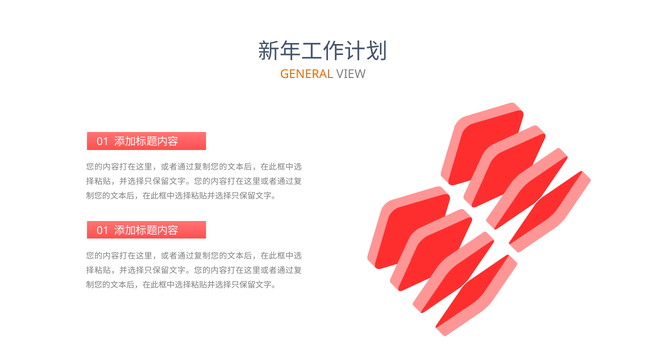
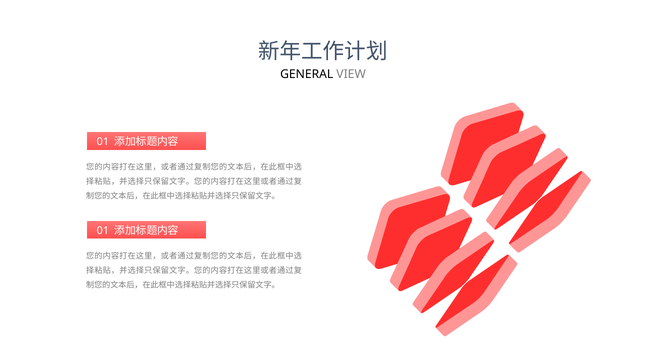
GENERAL colour: orange -> black
